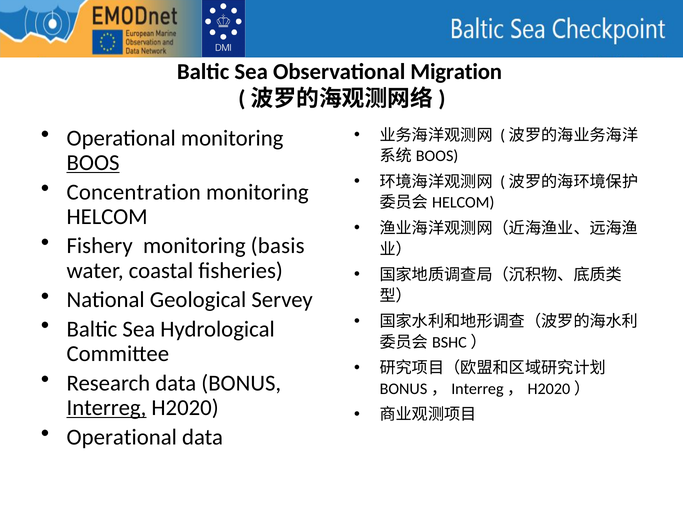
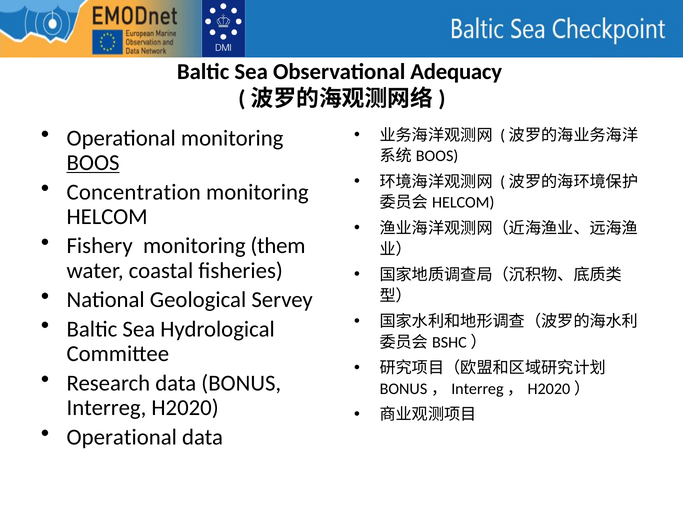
Migration: Migration -> Adequacy
basis: basis -> them
Interreg underline: present -> none
